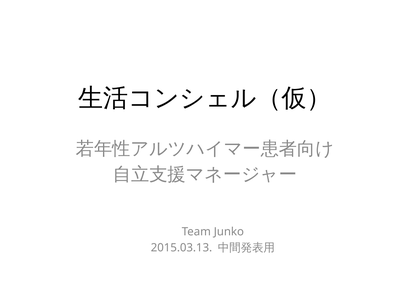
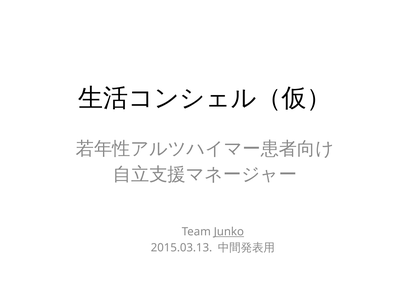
Junko underline: none -> present
